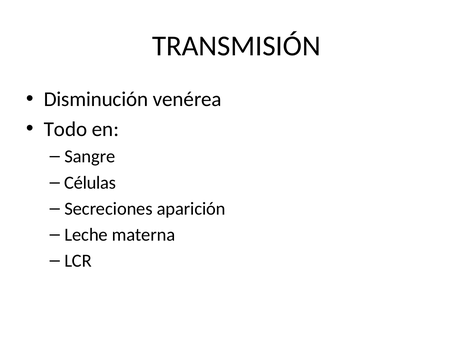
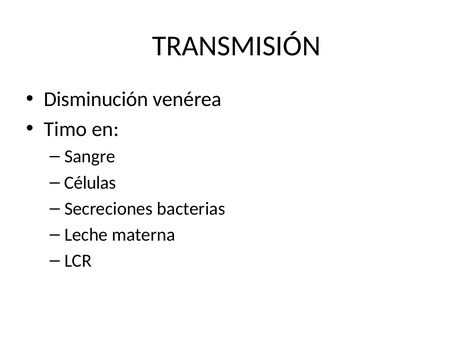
Todo: Todo -> Timo
aparición: aparición -> bacterias
